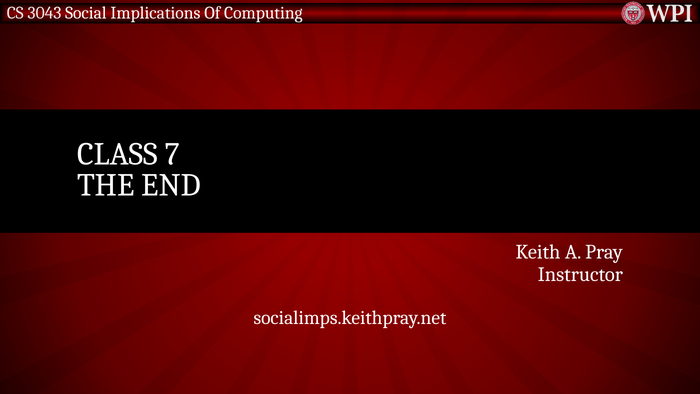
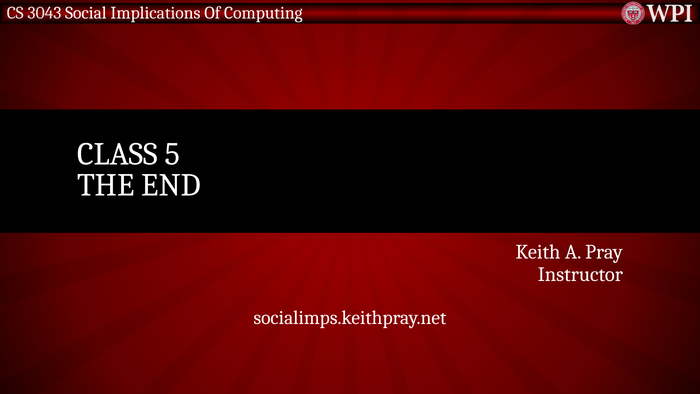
7: 7 -> 5
